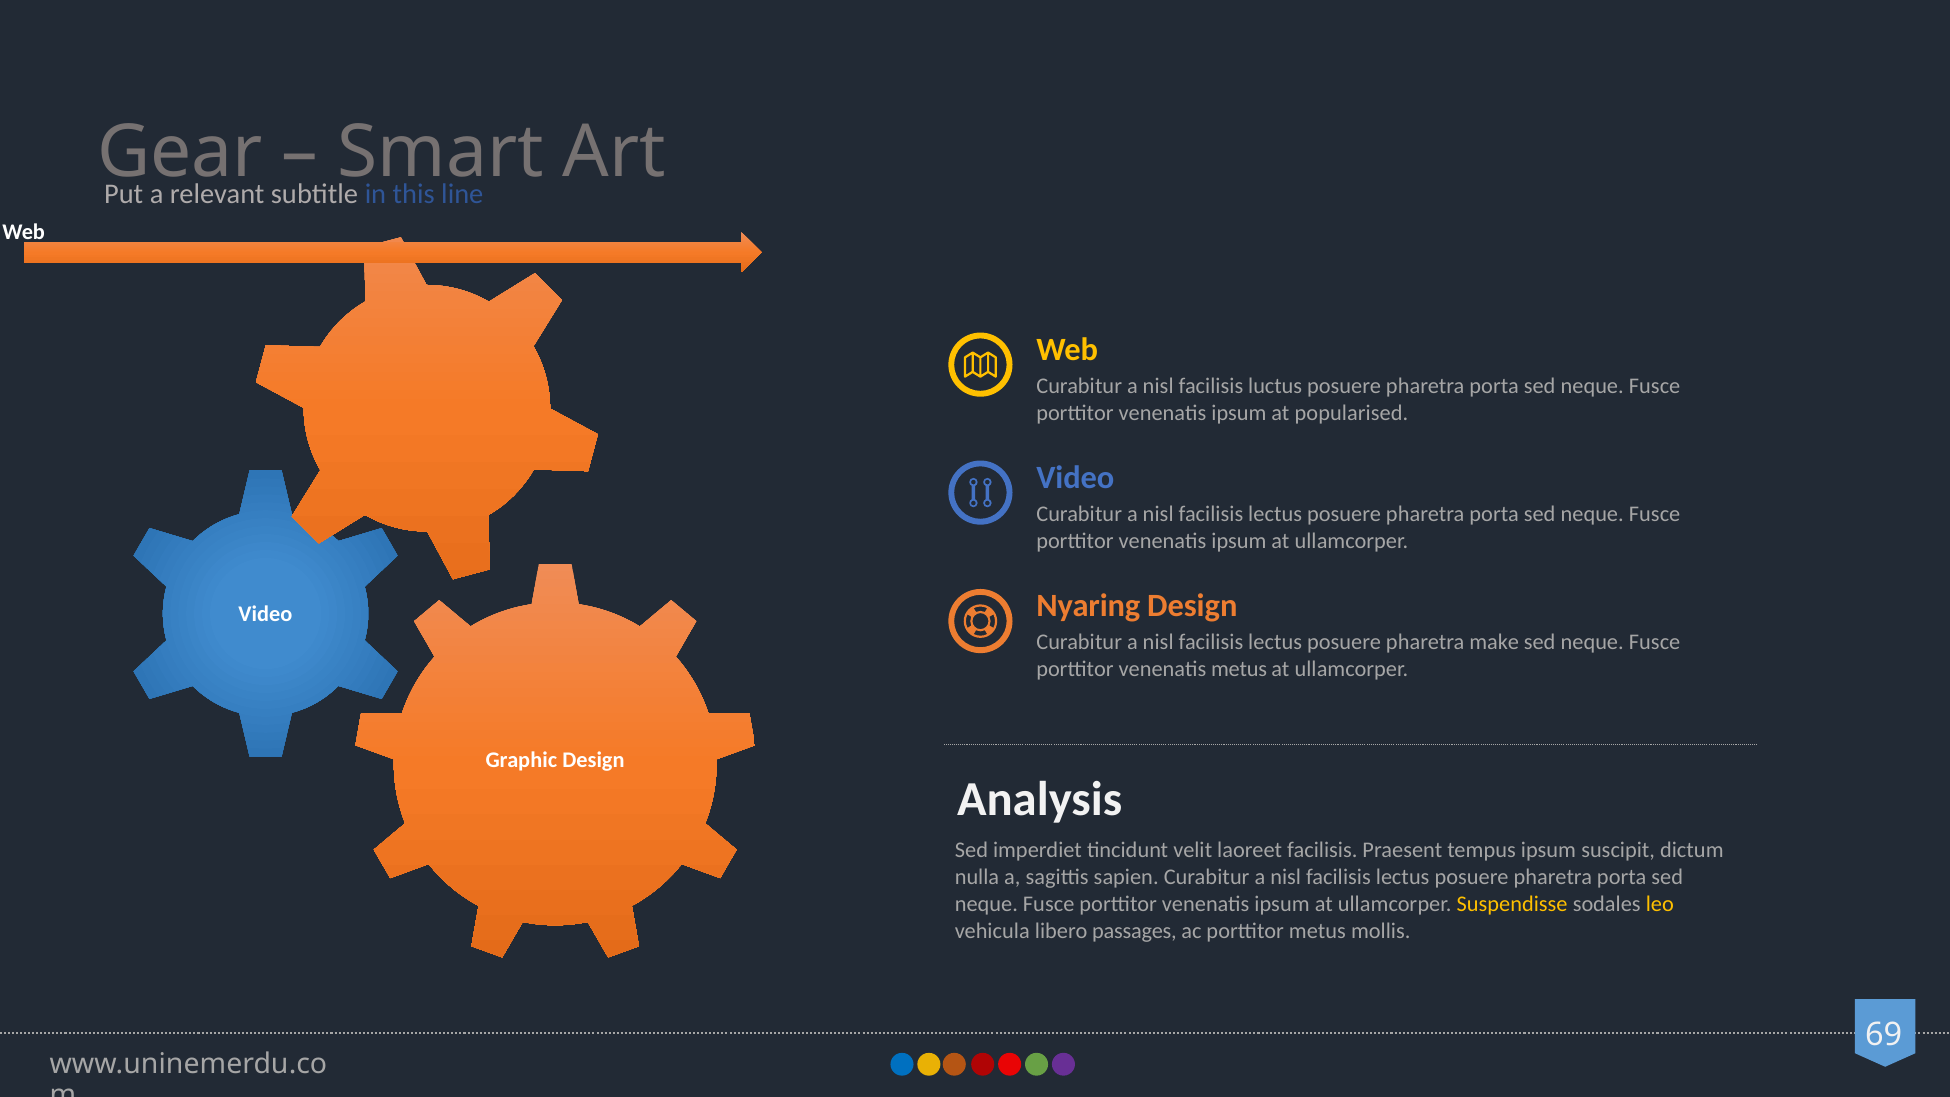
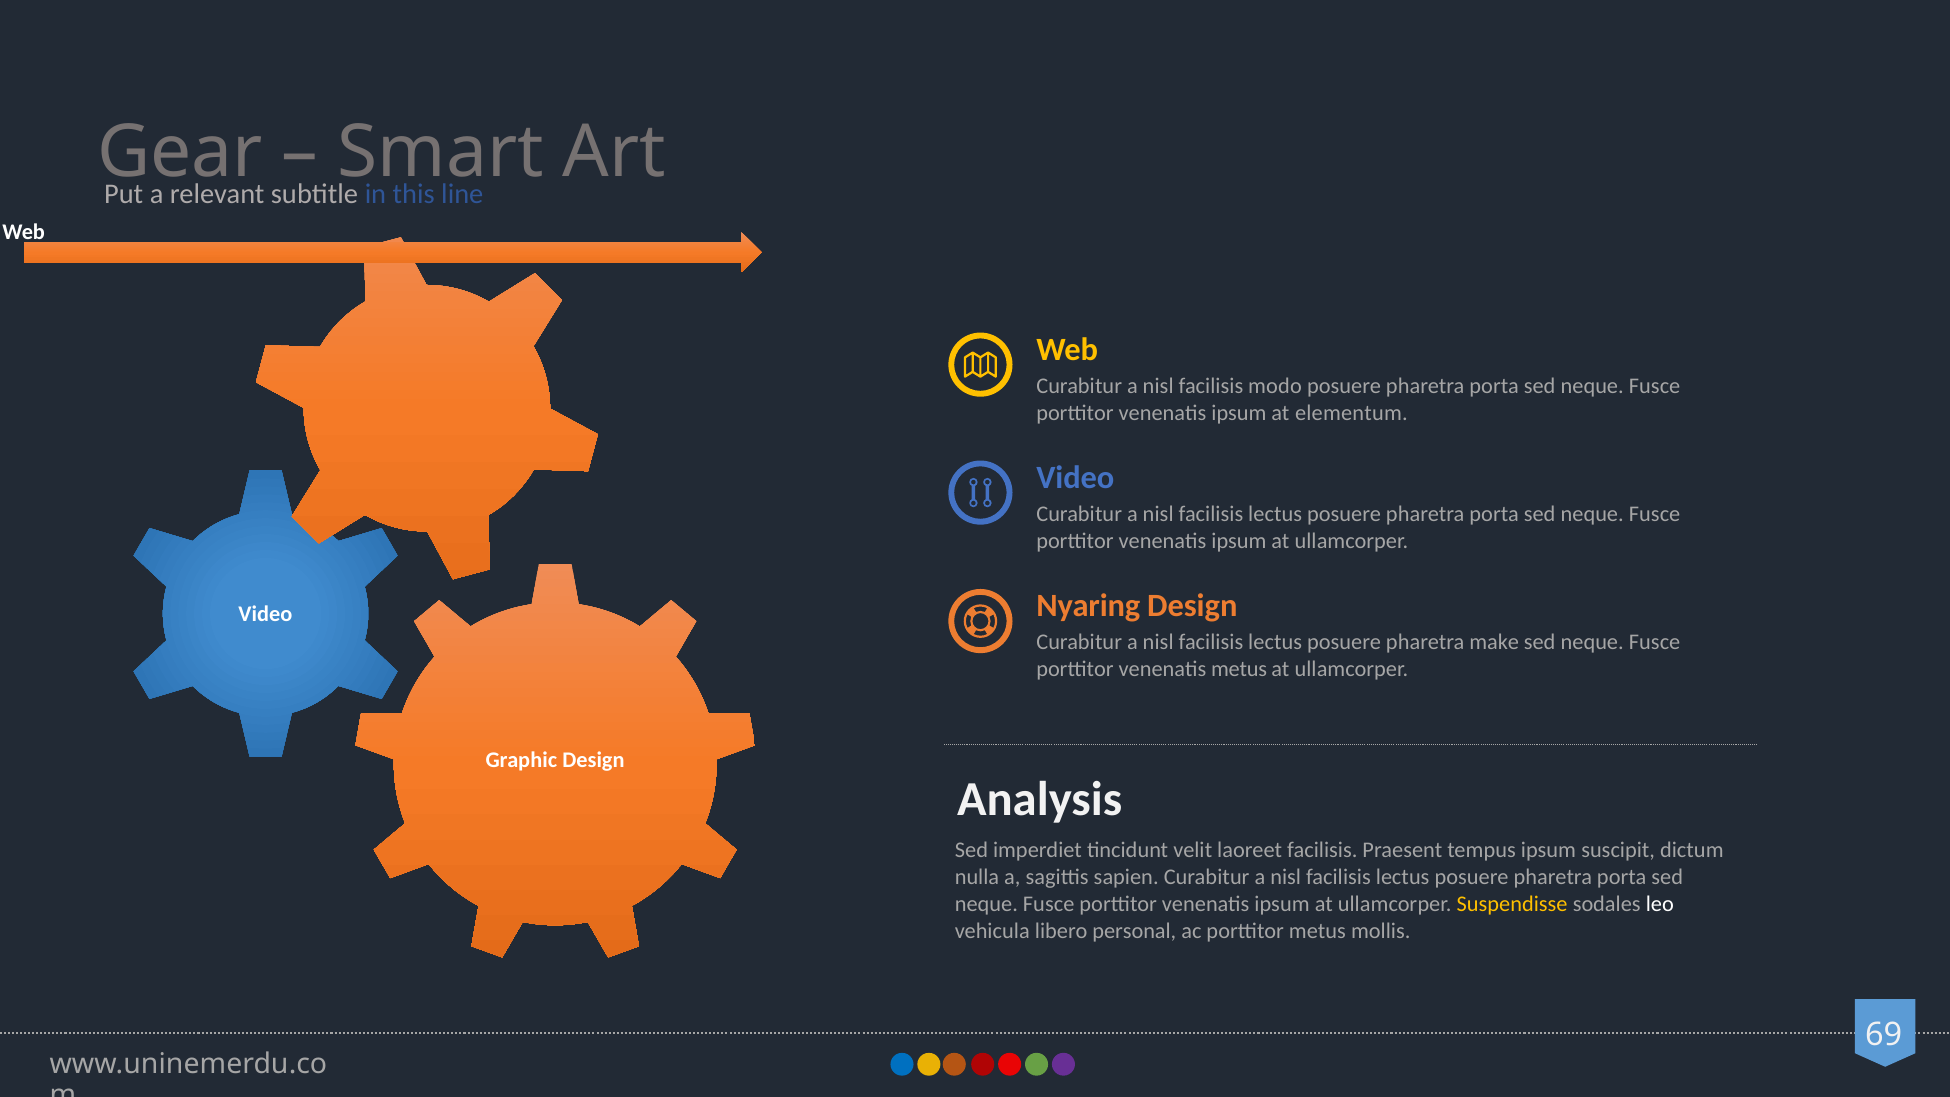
luctus: luctus -> modo
popularised: popularised -> elementum
leo colour: yellow -> white
passages: passages -> personal
